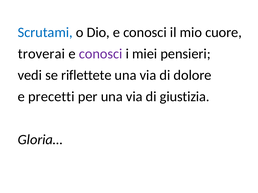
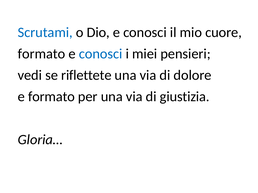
troverai at (41, 54): troverai -> formato
conosci at (101, 54) colour: purple -> blue
e precetti: precetti -> formato
